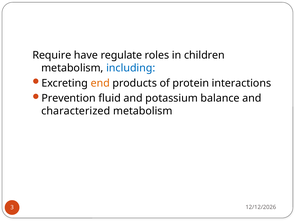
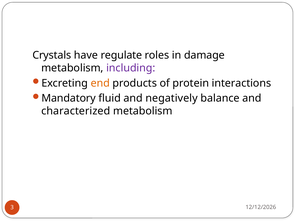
Require: Require -> Crystals
children: children -> damage
including colour: blue -> purple
Prevention: Prevention -> Mandatory
potassium: potassium -> negatively
